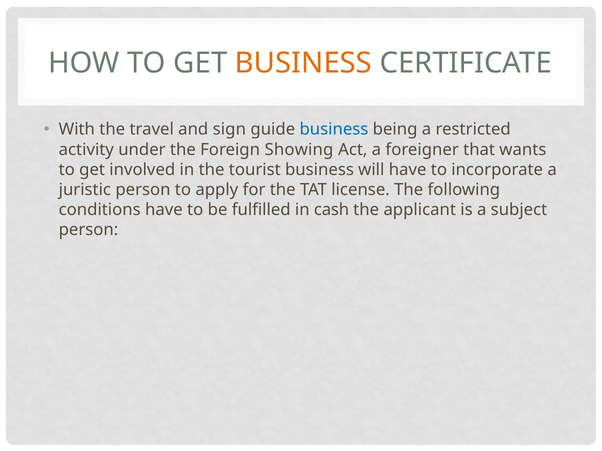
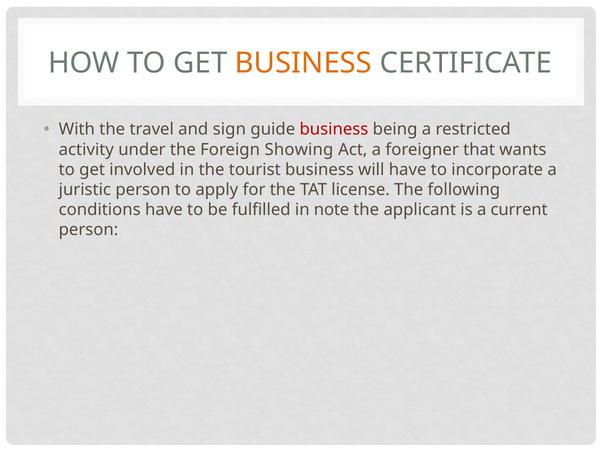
business at (334, 130) colour: blue -> red
cash: cash -> note
subject: subject -> current
